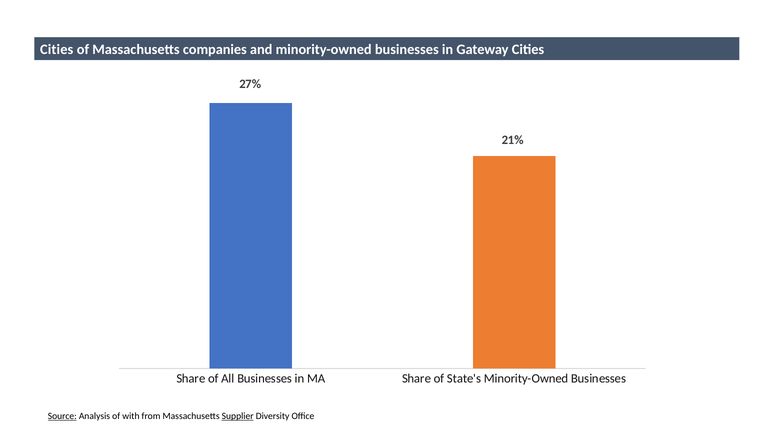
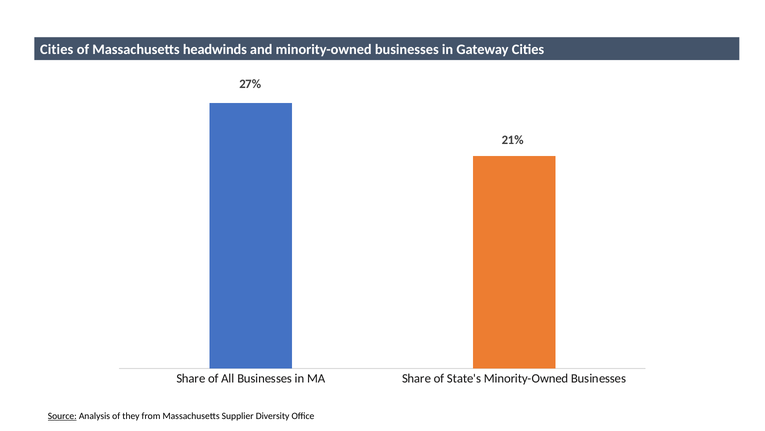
companies: companies -> headwinds
with: with -> they
Supplier underline: present -> none
